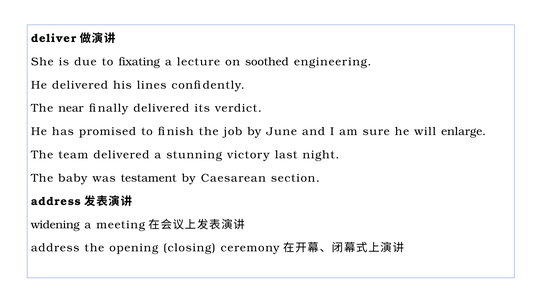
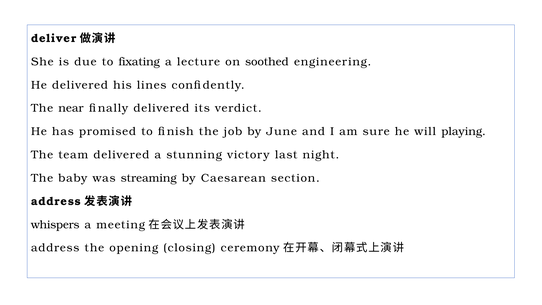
enlarge: enlarge -> playing
testament: testament -> streaming
widening: widening -> whispers
